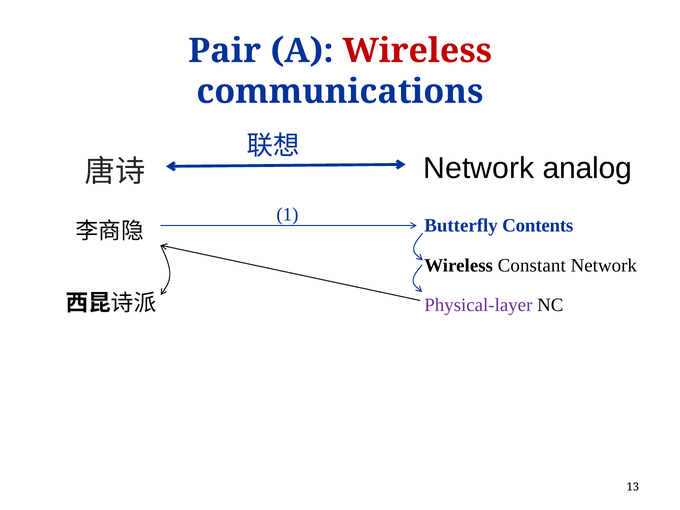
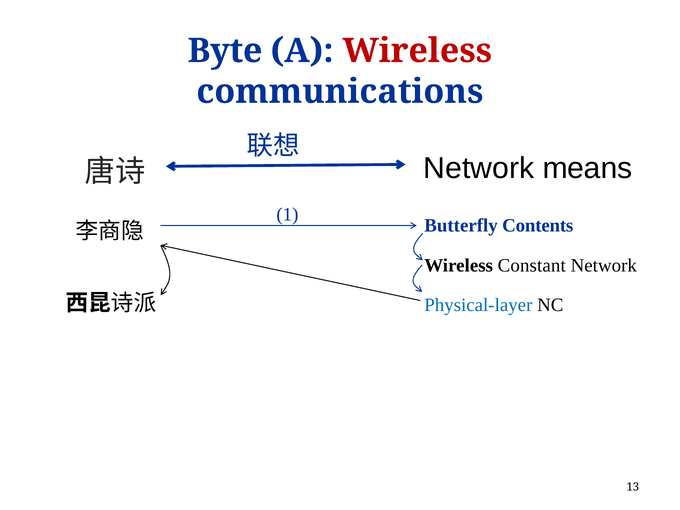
Pair: Pair -> Byte
analog: analog -> means
Physical-layer colour: purple -> blue
